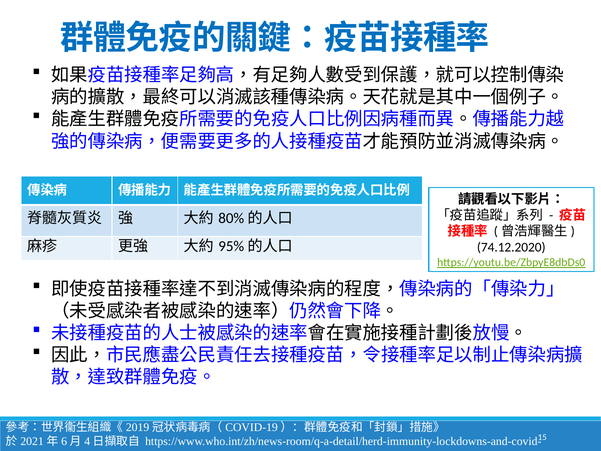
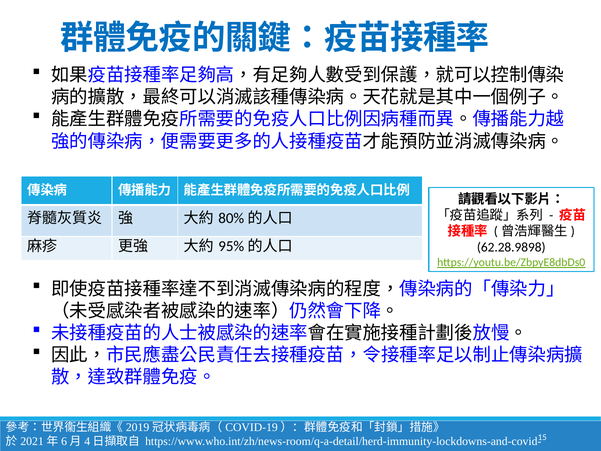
74.12.2020: 74.12.2020 -> 62.28.9898
